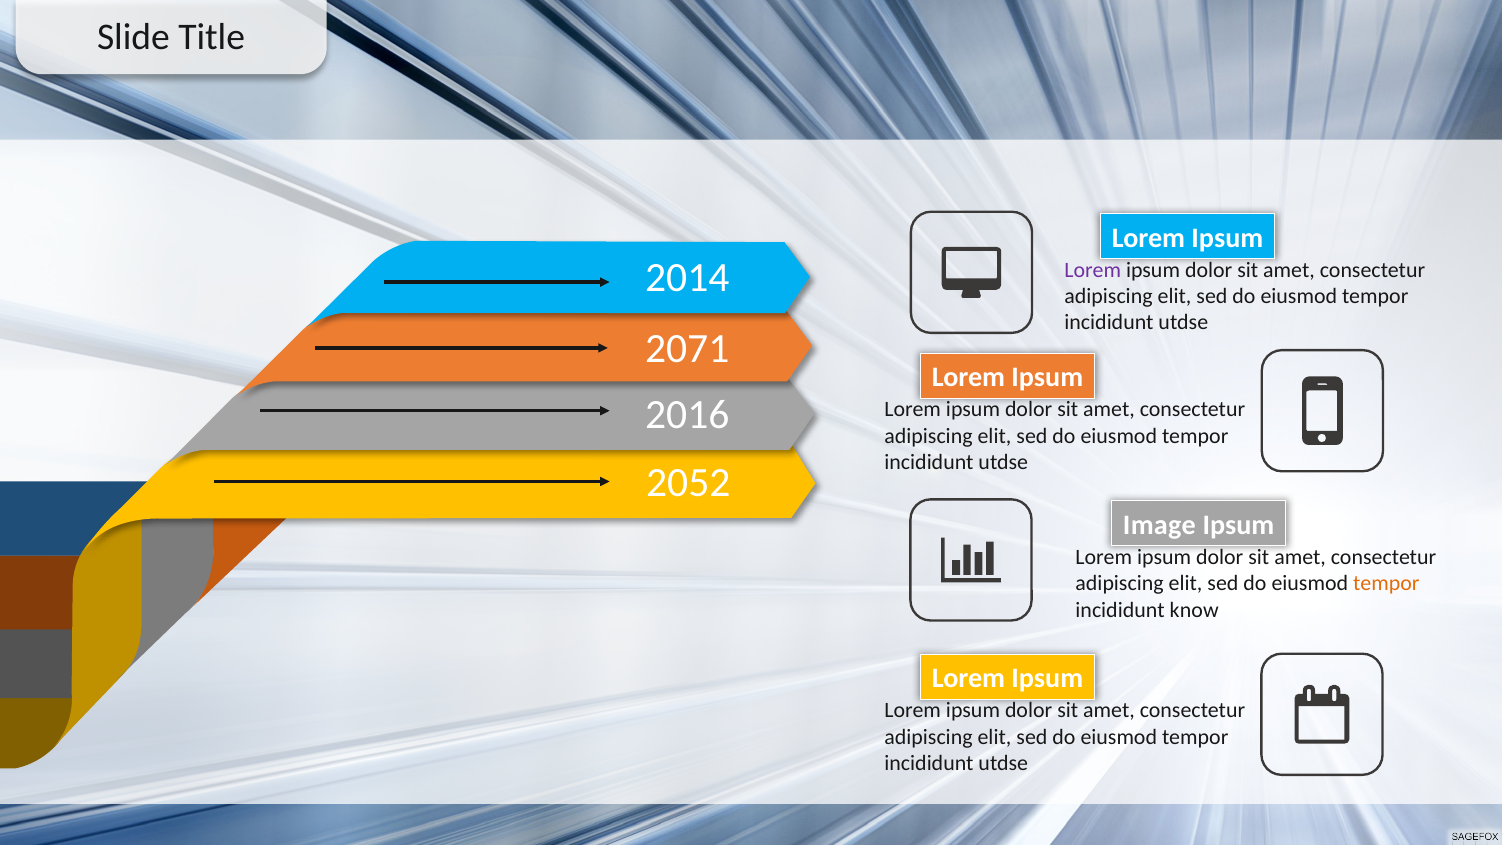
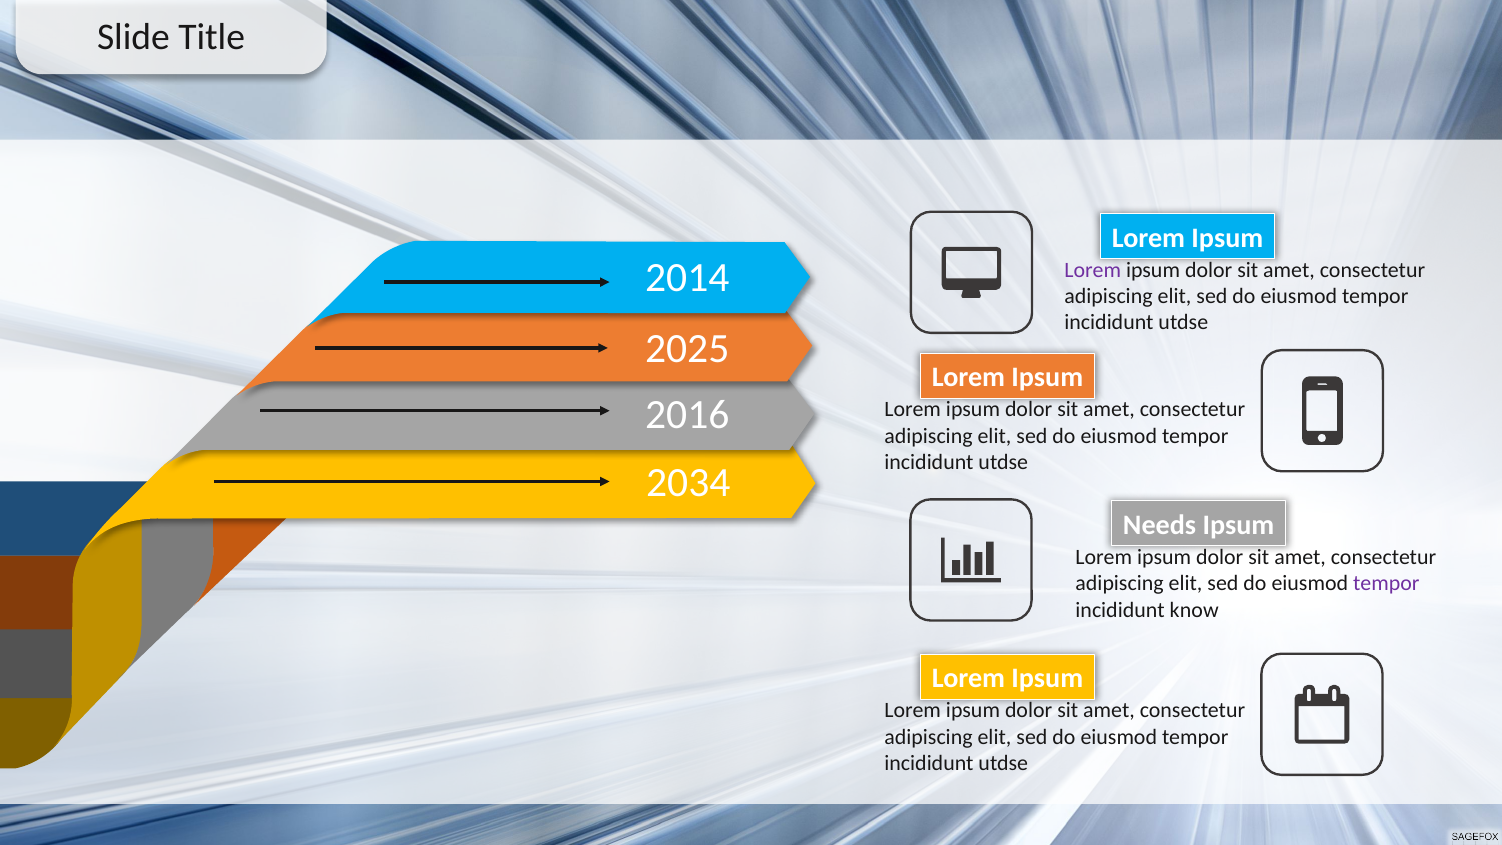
2071: 2071 -> 2025
2052: 2052 -> 2034
Image: Image -> Needs
tempor at (1386, 583) colour: orange -> purple
